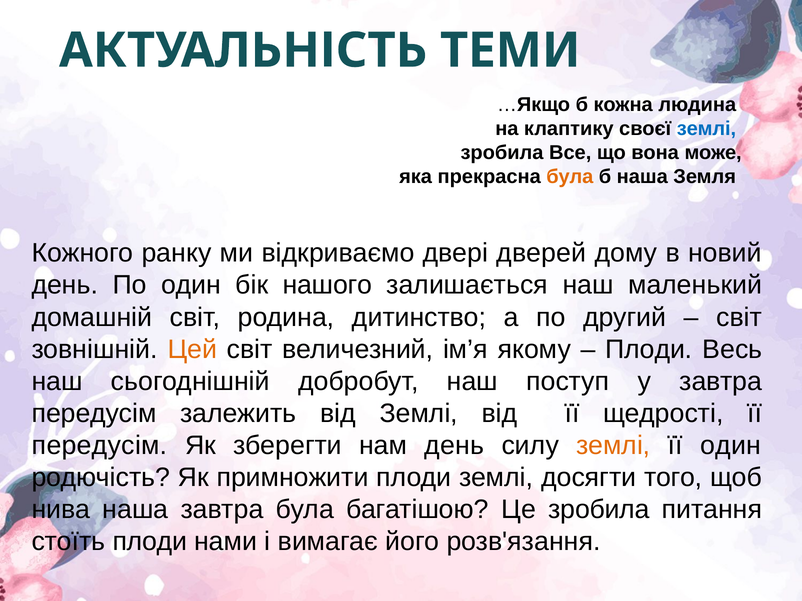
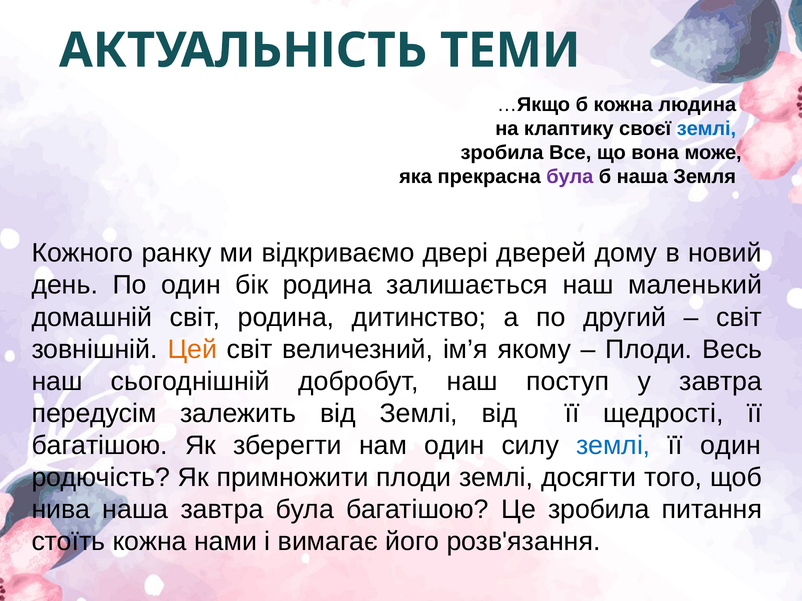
була at (570, 177) colour: orange -> purple
бік нашого: нашого -> родина
передусім at (100, 446): передусім -> багатішою
нам день: день -> один
землі at (613, 446) colour: orange -> blue
стоїть плоди: плоди -> кожна
